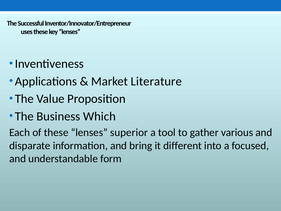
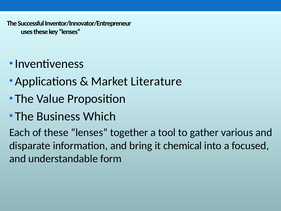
superior: superior -> together
different: different -> chemical
